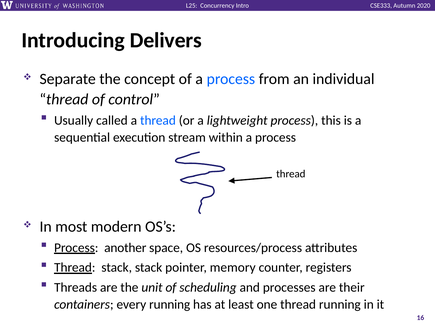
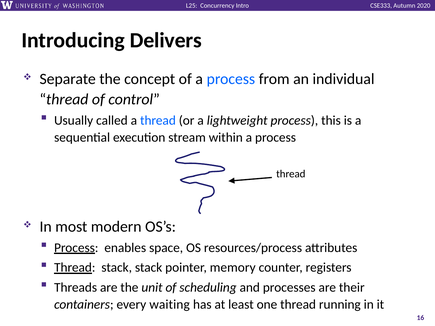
another: another -> enables
every running: running -> waiting
